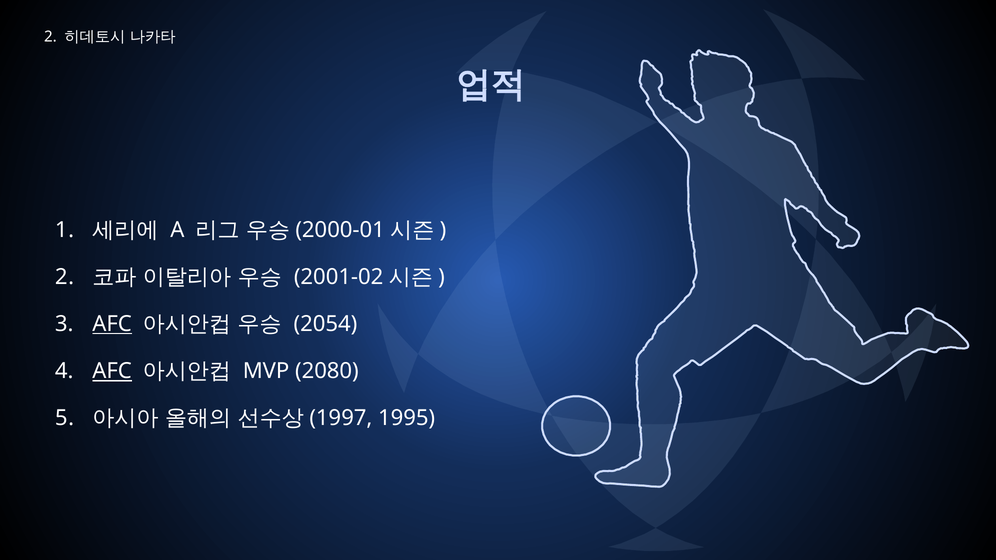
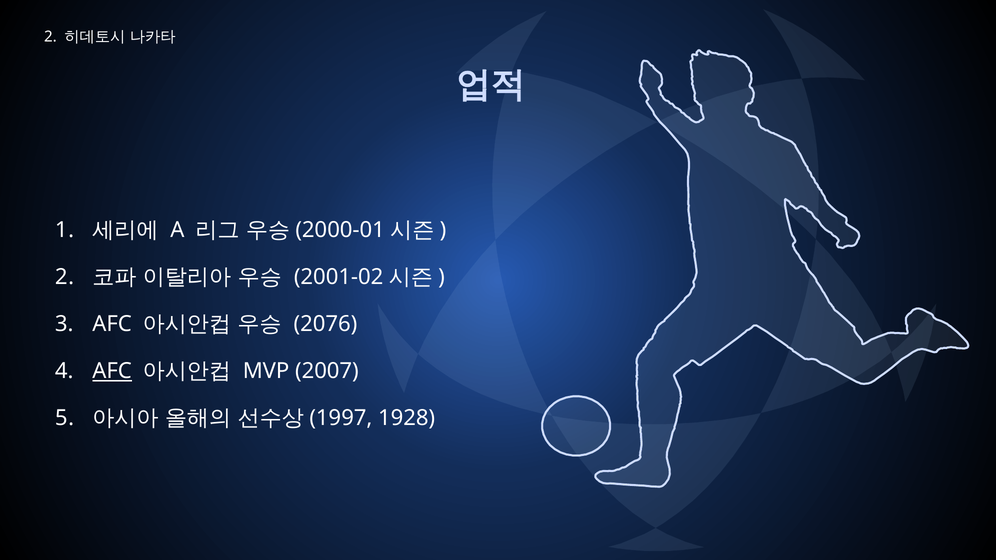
AFC at (112, 324) underline: present -> none
2054: 2054 -> 2076
2080: 2080 -> 2007
1995: 1995 -> 1928
